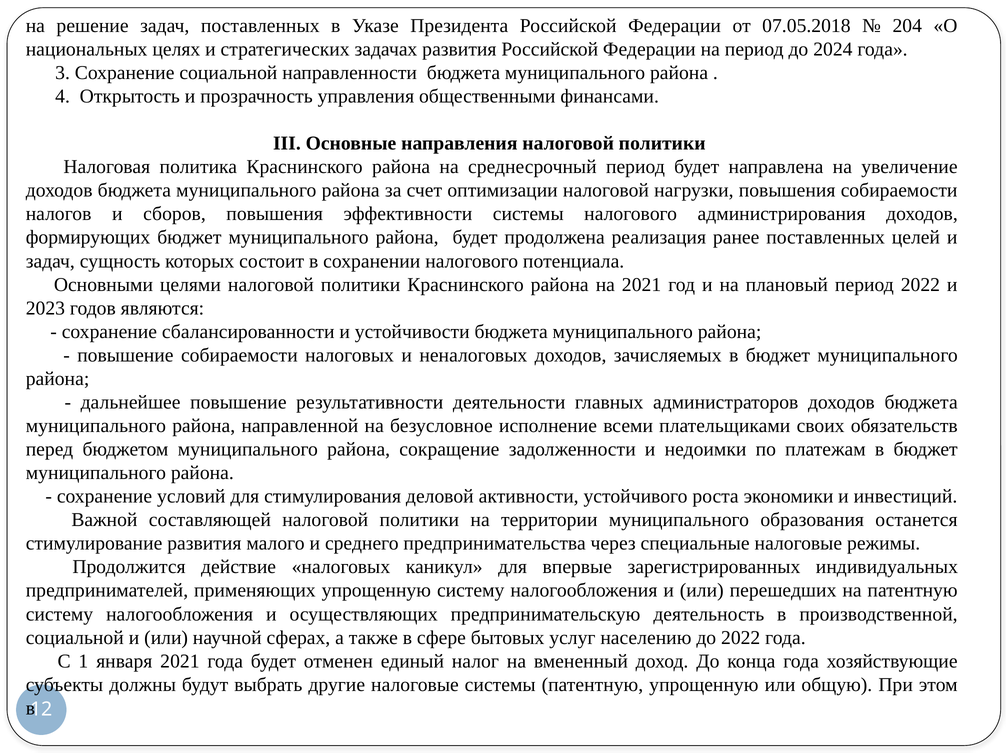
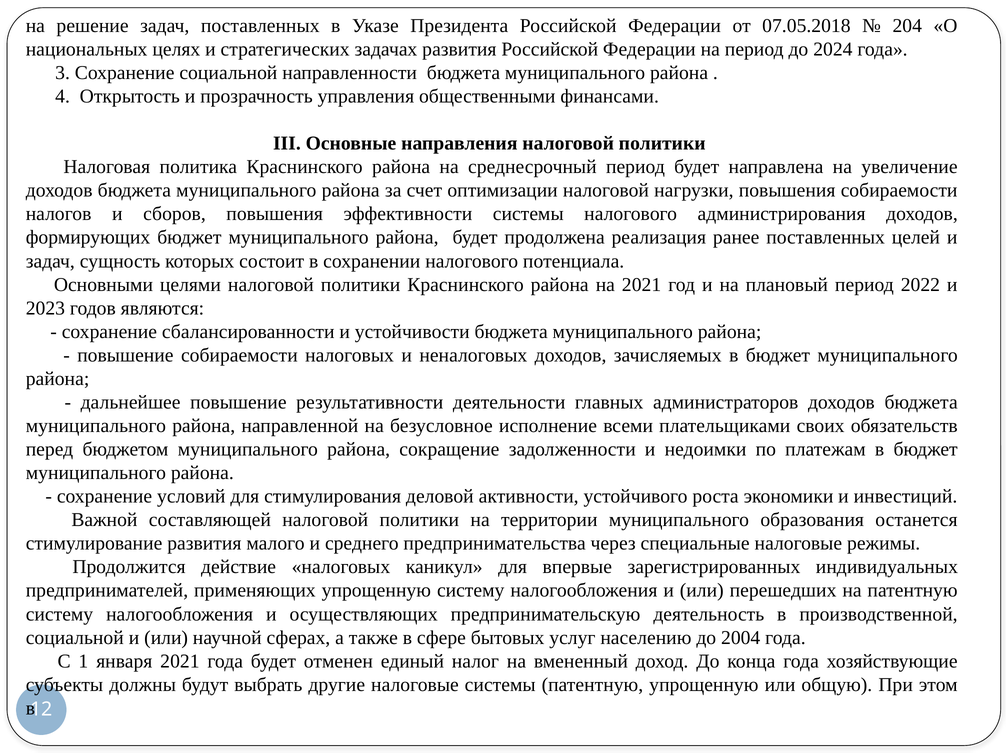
до 2022: 2022 -> 2004
